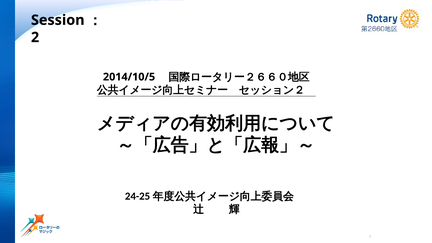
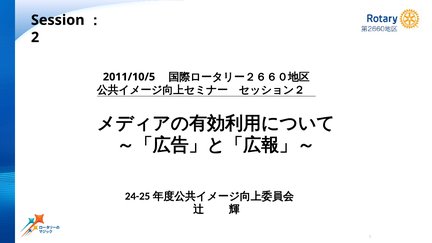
2014/10/5: 2014/10/5 -> 2011/10/5
